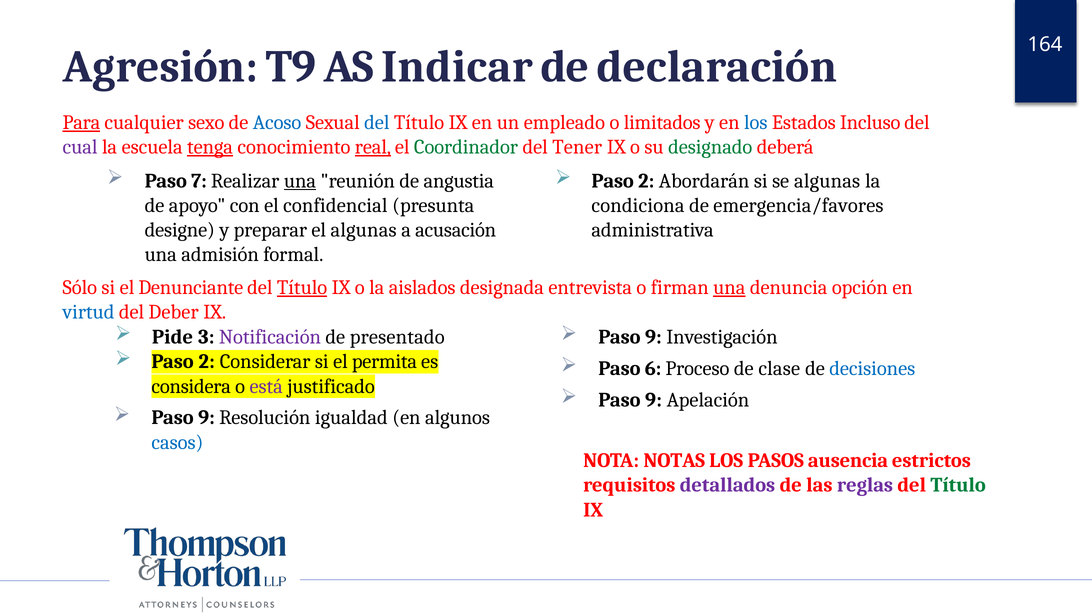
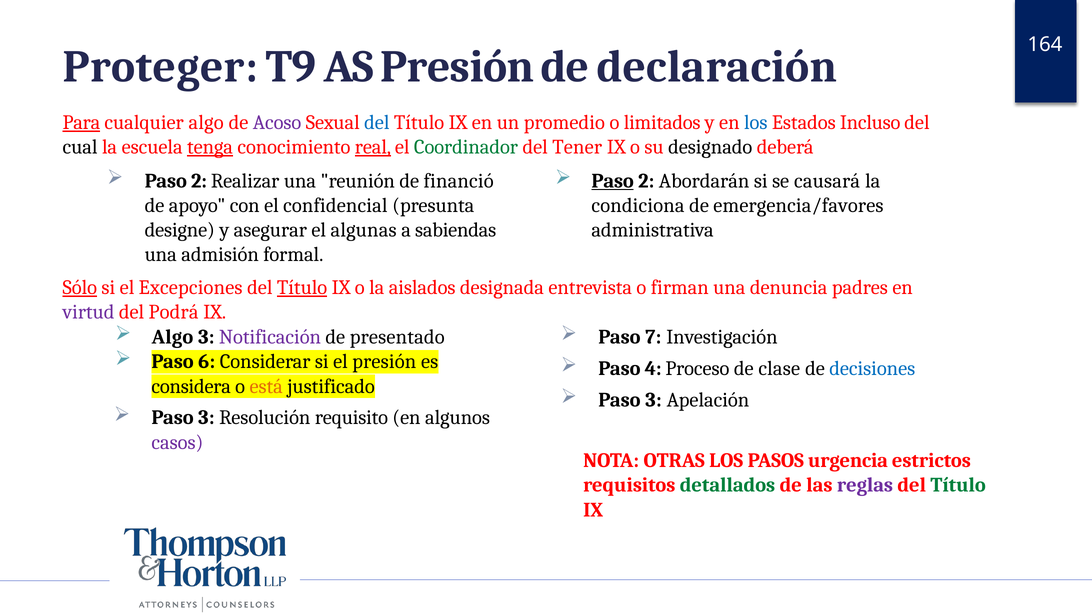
Agresión: Agresión -> Proteger
AS Indicar: Indicar -> Presión
cualquier sexo: sexo -> algo
Acoso colour: blue -> purple
empleado: empleado -> promedio
cual colour: purple -> black
designado colour: green -> black
7 at (199, 181): 7 -> 2
una at (300, 181) underline: present -> none
angustia: angustia -> financió
Paso at (613, 181) underline: none -> present
se algunas: algunas -> causará
preparar: preparar -> asegurar
acusación: acusación -> sabiendas
Sólo underline: none -> present
Denunciante: Denunciante -> Excepciones
una at (729, 287) underline: present -> none
opción: opción -> padres
virtud colour: blue -> purple
Deber: Deber -> Podrá
Pide at (172, 337): Pide -> Algo
9 at (653, 337): 9 -> 7
2 at (207, 361): 2 -> 6
el permita: permita -> presión
6: 6 -> 4
está colour: purple -> orange
9 at (653, 399): 9 -> 3
9 at (207, 417): 9 -> 3
igualdad: igualdad -> requisito
casos colour: blue -> purple
NOTAS: NOTAS -> OTRAS
ausencia: ausencia -> urgencia
detallados colour: purple -> green
